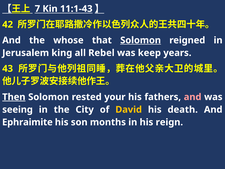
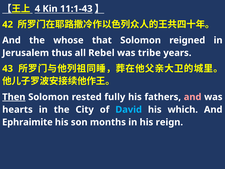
7: 7 -> 4
Solomon at (141, 40) underline: present -> none
king: king -> thus
keep: keep -> tribe
your: your -> fully
seeing: seeing -> hearts
David colour: yellow -> light blue
death: death -> which
